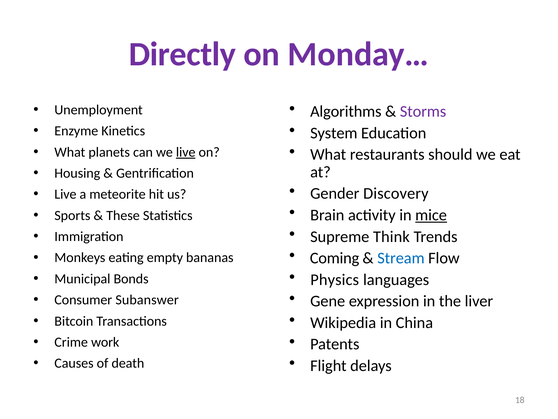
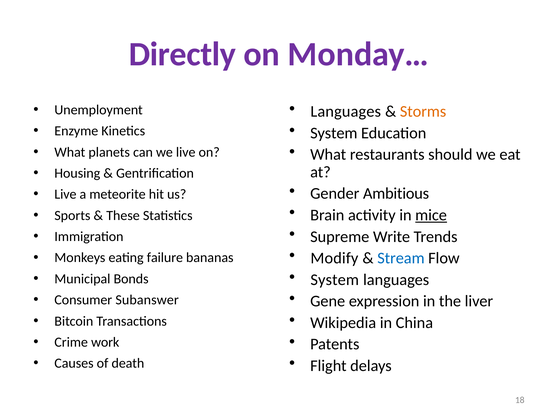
Algorithms at (346, 111): Algorithms -> Languages
Storms colour: purple -> orange
live at (186, 152) underline: present -> none
Discovery: Discovery -> Ambitious
Think: Think -> Write
Coming: Coming -> Modify
empty: empty -> failure
Physics at (335, 279): Physics -> System
